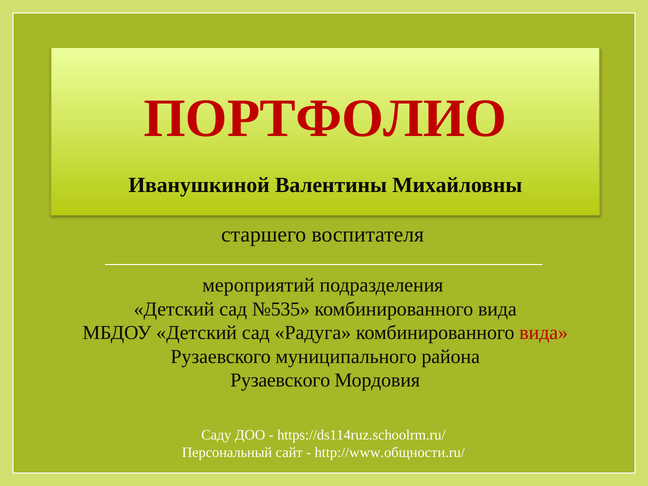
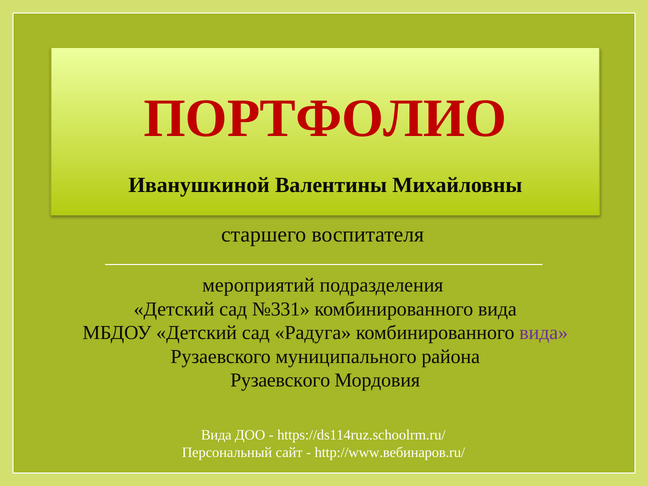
№535: №535 -> №331
вида at (544, 333) colour: red -> purple
Саду at (216, 435): Саду -> Вида
http://www.общности.ru/: http://www.общности.ru/ -> http://www.вебинаров.ru/
